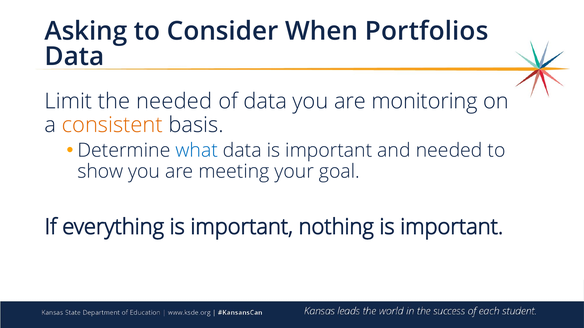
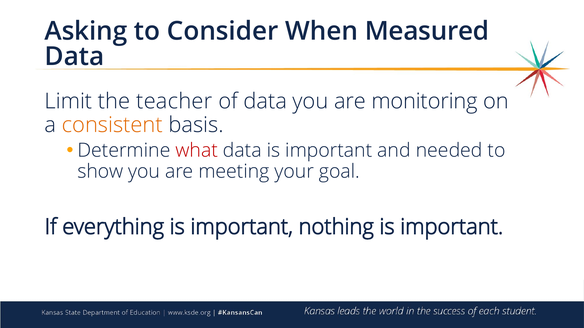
Portfolios: Portfolios -> Measured
the needed: needed -> teacher
what colour: blue -> red
